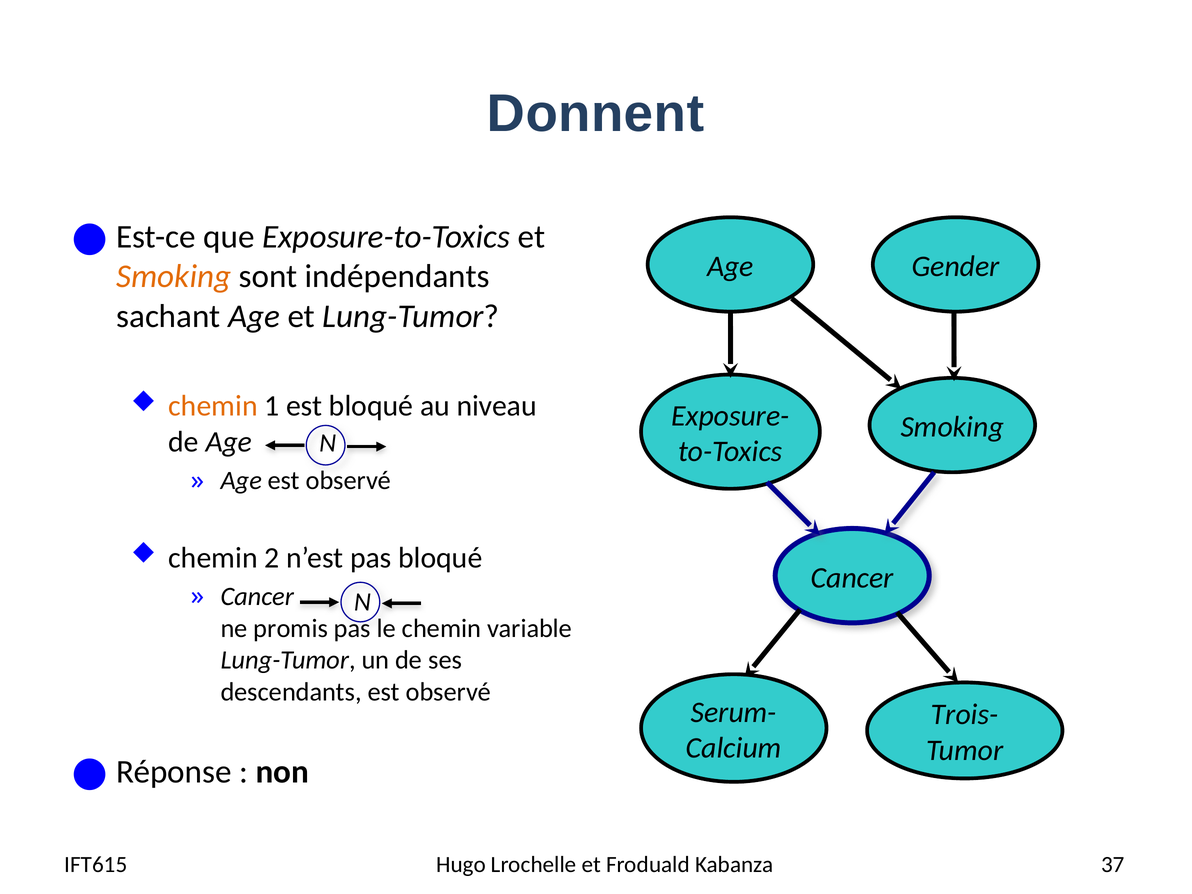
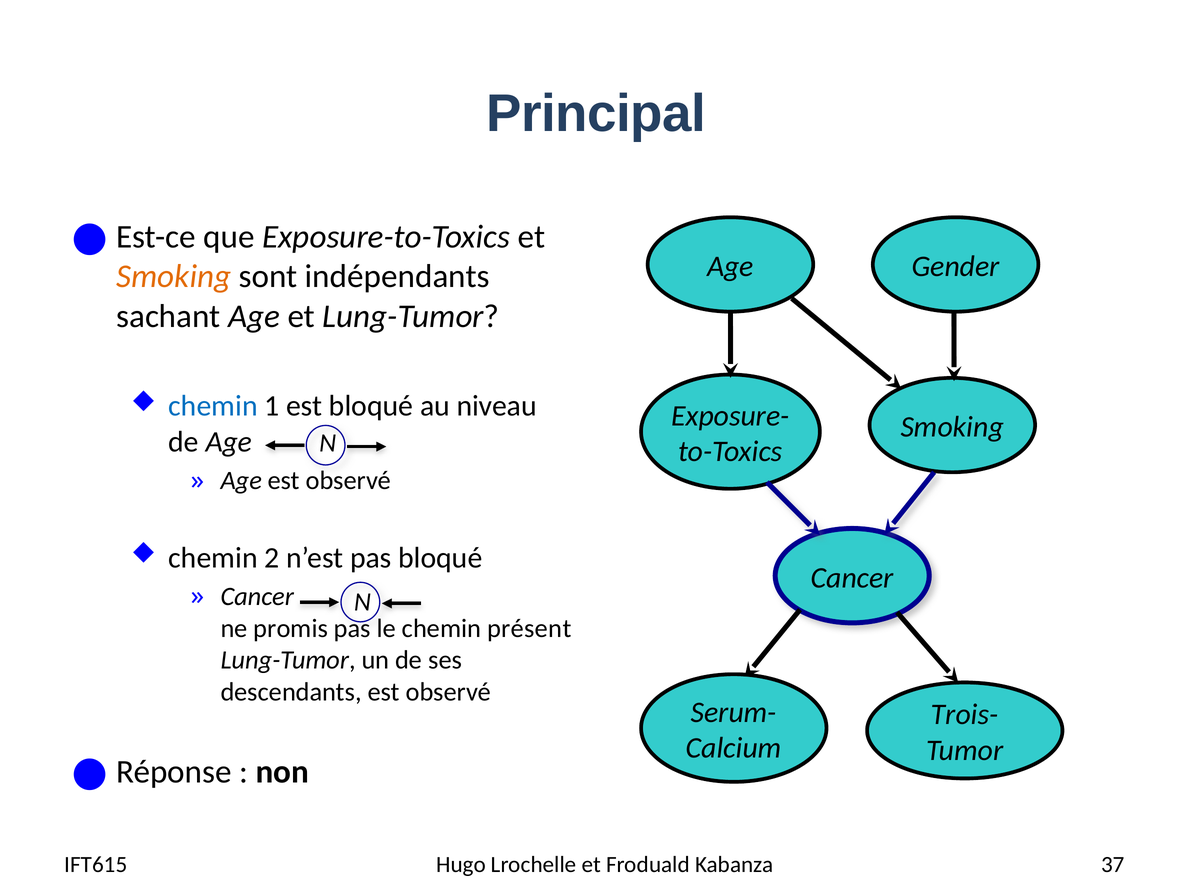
Donnent: Donnent -> Principal
chemin at (213, 406) colour: orange -> blue
variable: variable -> présent
